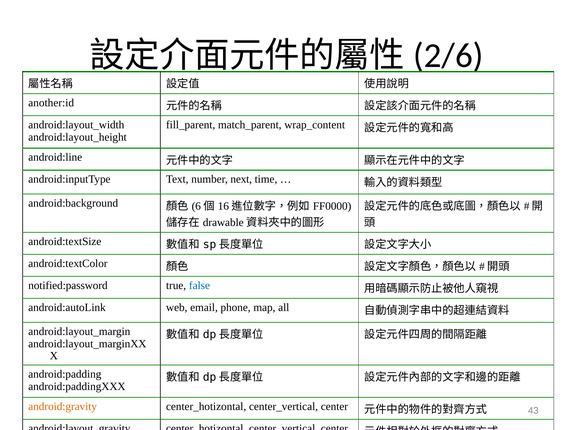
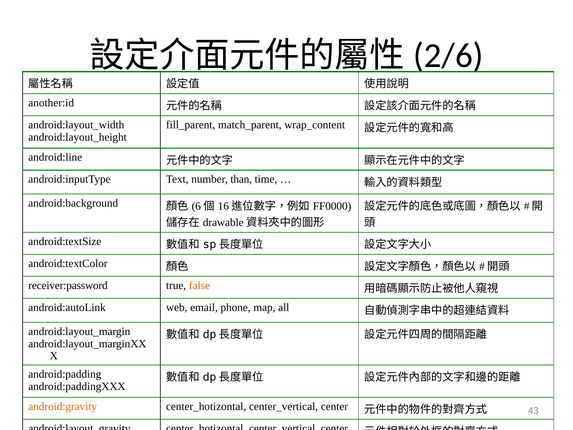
next: next -> than
notified:password: notified:password -> receiver:password
false colour: blue -> orange
